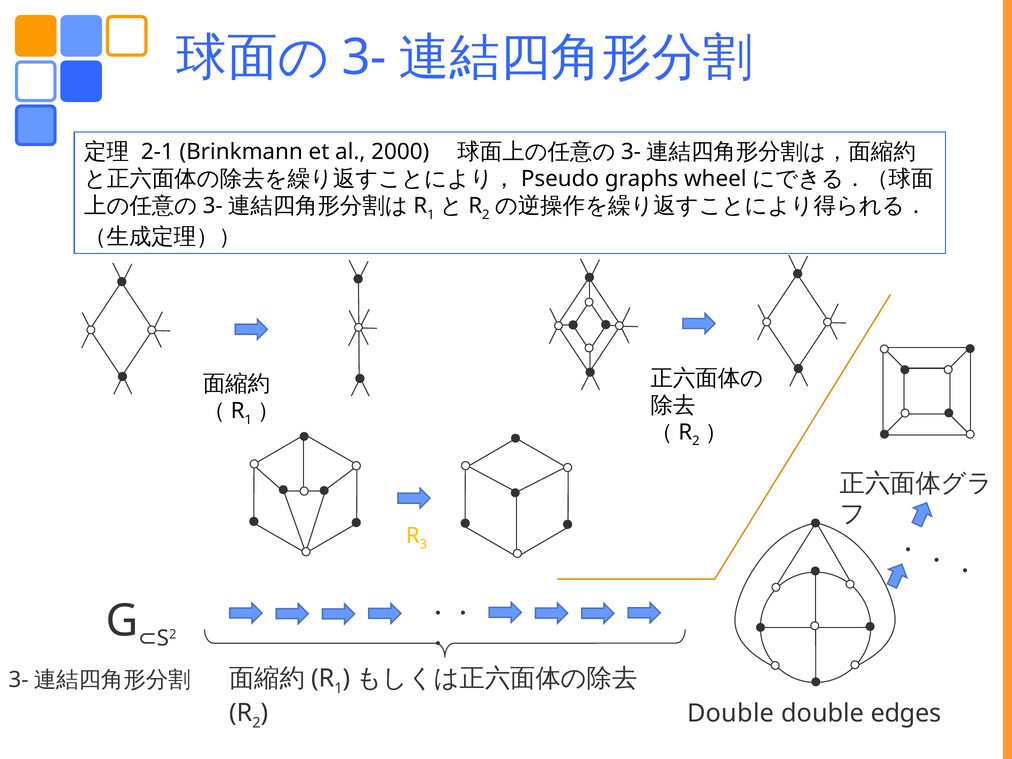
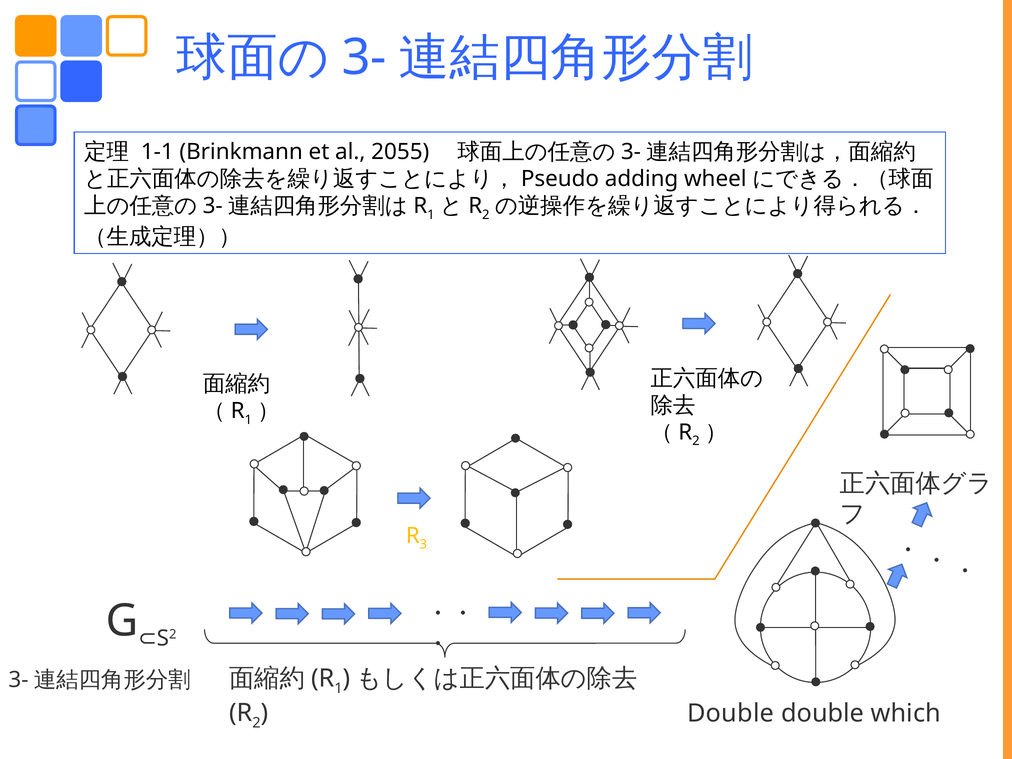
2-1: 2-1 -> 1-1
2000: 2000 -> 2055
graphs: graphs -> adding
edges: edges -> which
